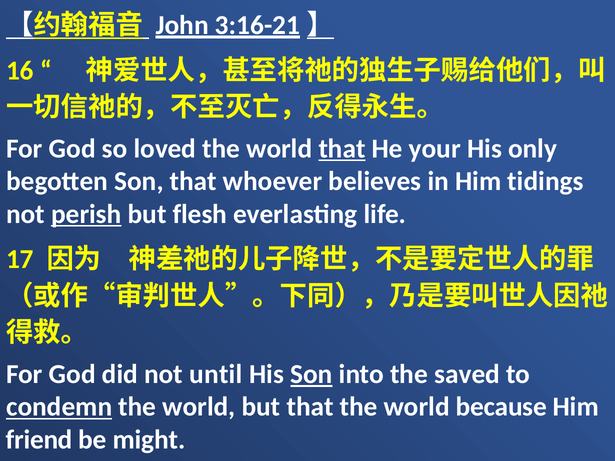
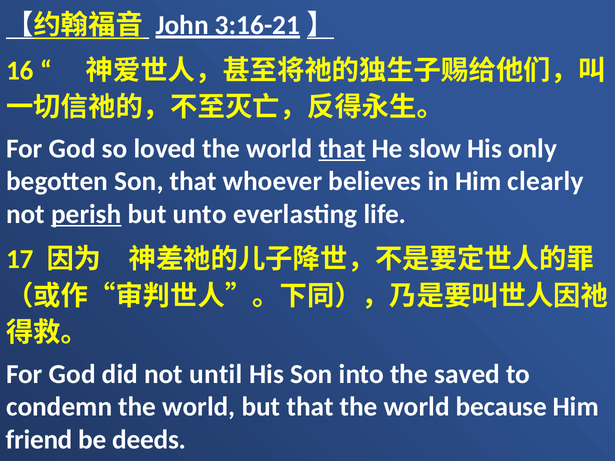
your: your -> slow
tidings: tidings -> clearly
flesh: flesh -> unto
Son at (311, 374) underline: present -> none
condemn underline: present -> none
might: might -> deeds
